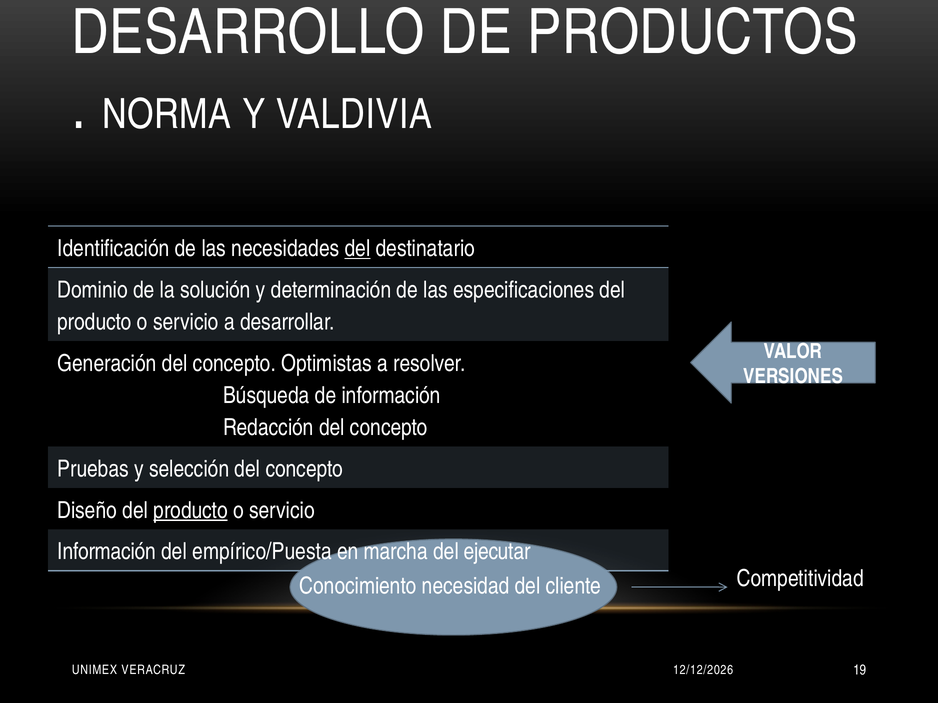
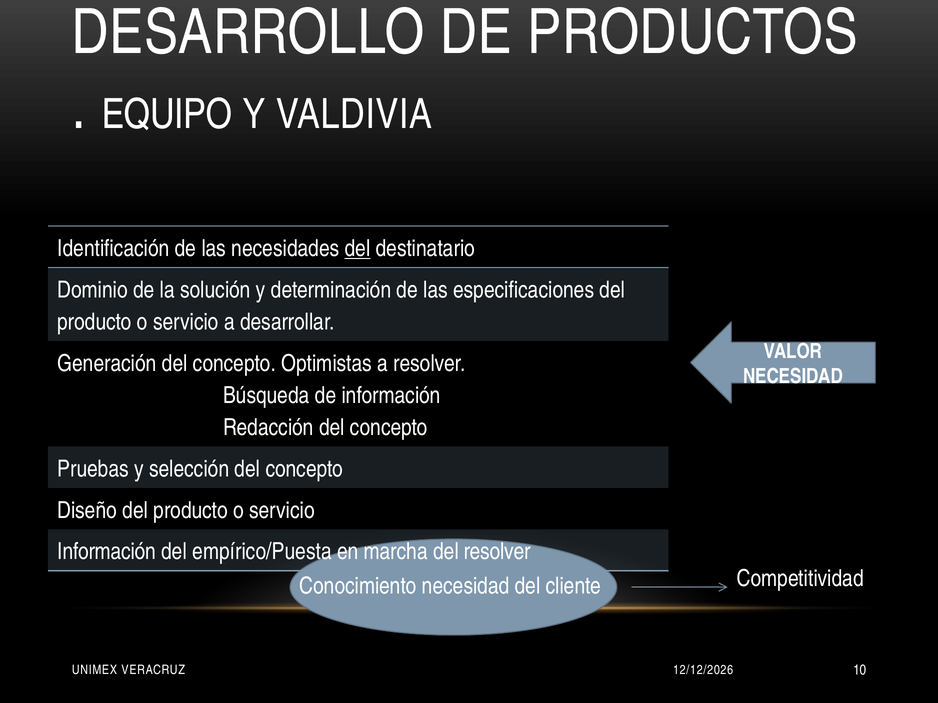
NORMA: NORMA -> EQUIPO
VERSIONES at (793, 377): VERSIONES -> NECESIDAD
producto at (191, 511) underline: present -> none
del ejecutar: ejecutar -> resolver
19: 19 -> 10
